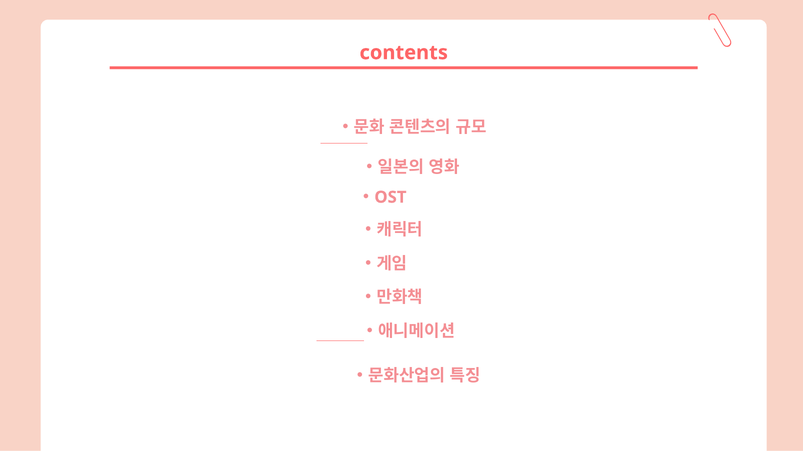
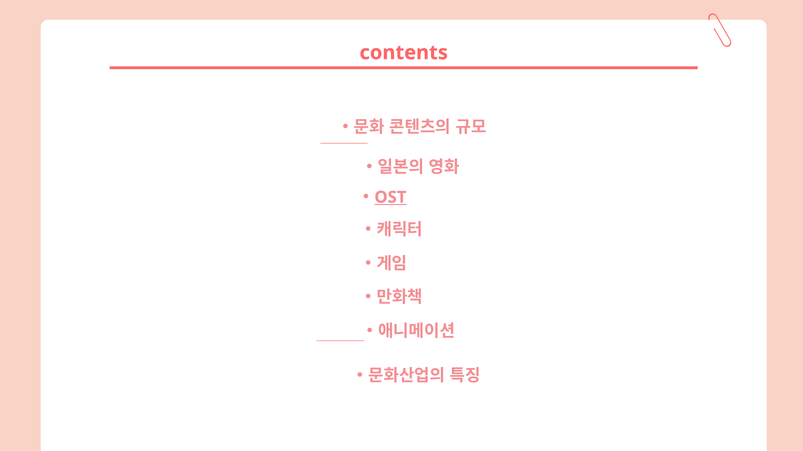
OST underline: none -> present
